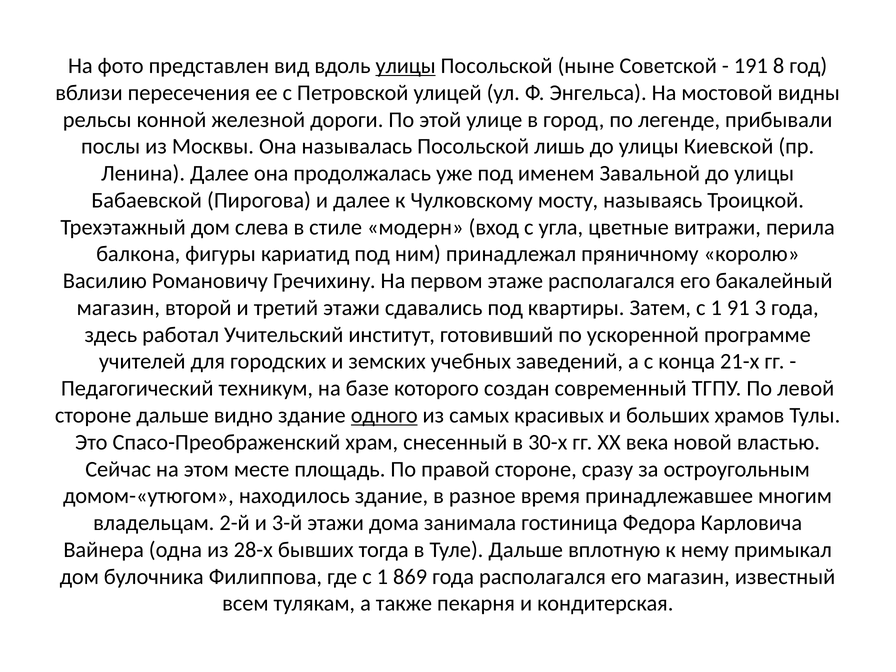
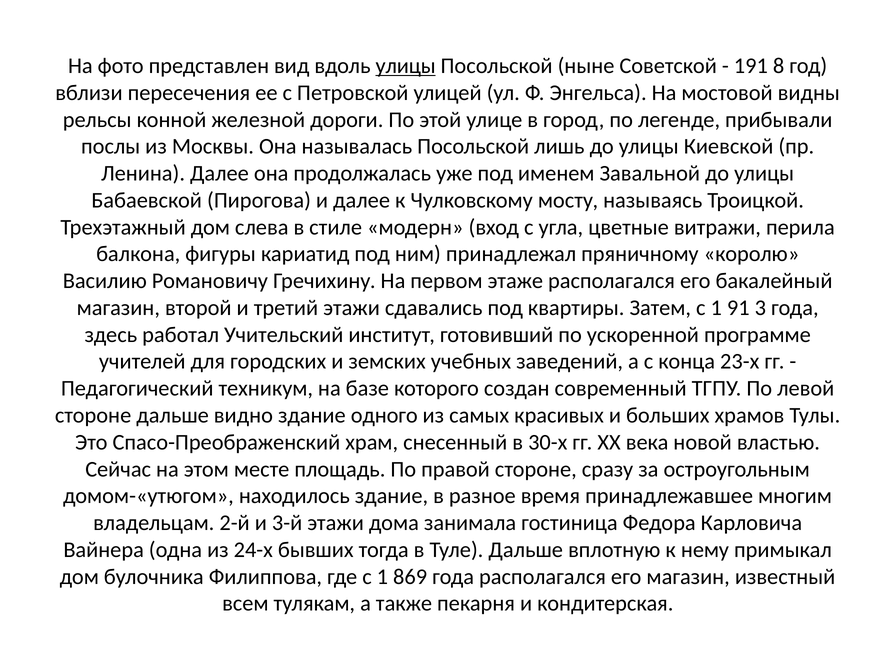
21-х: 21-х -> 23-х
одного underline: present -> none
28-х: 28-х -> 24-х
